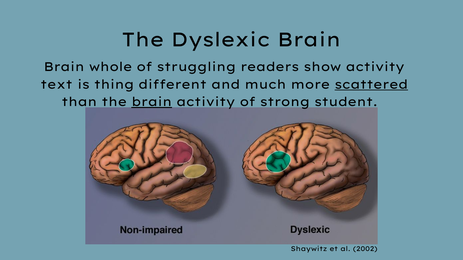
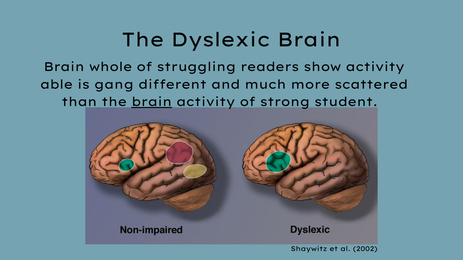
text: text -> able
thing: thing -> gang
scattered underline: present -> none
